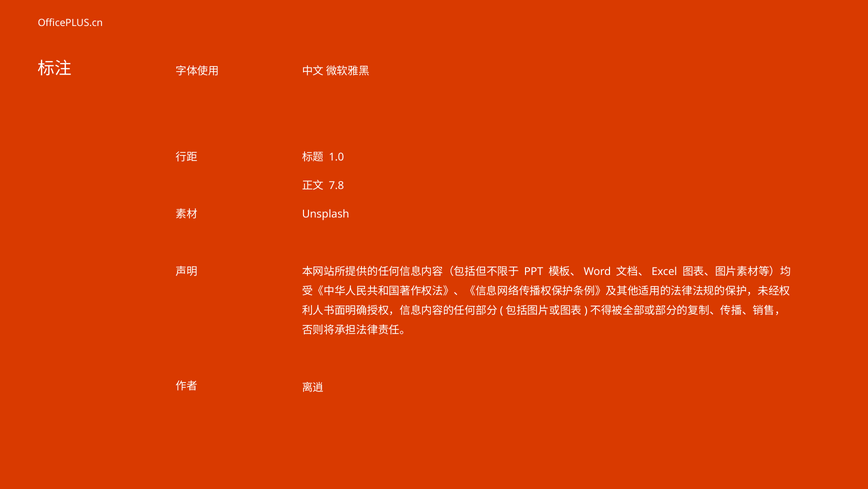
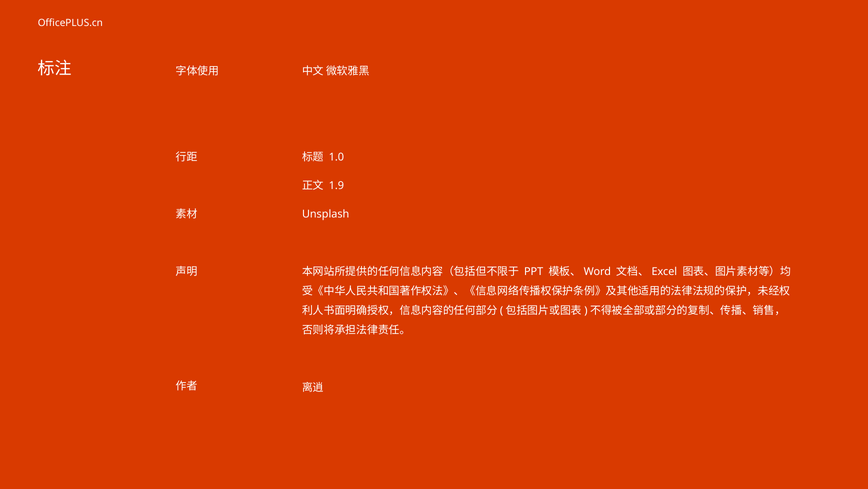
7.8: 7.8 -> 1.9
